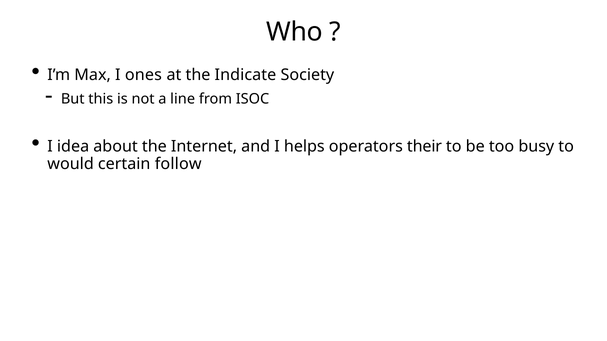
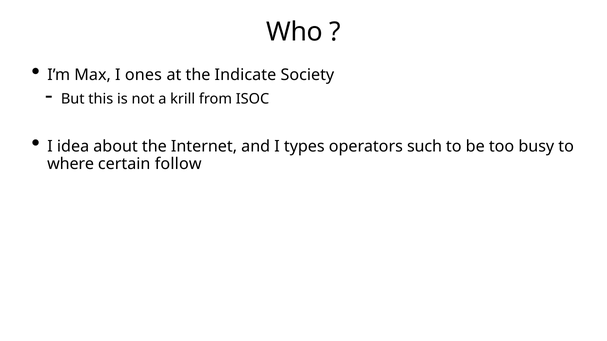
line: line -> krill
helps: helps -> types
their: their -> such
would: would -> where
